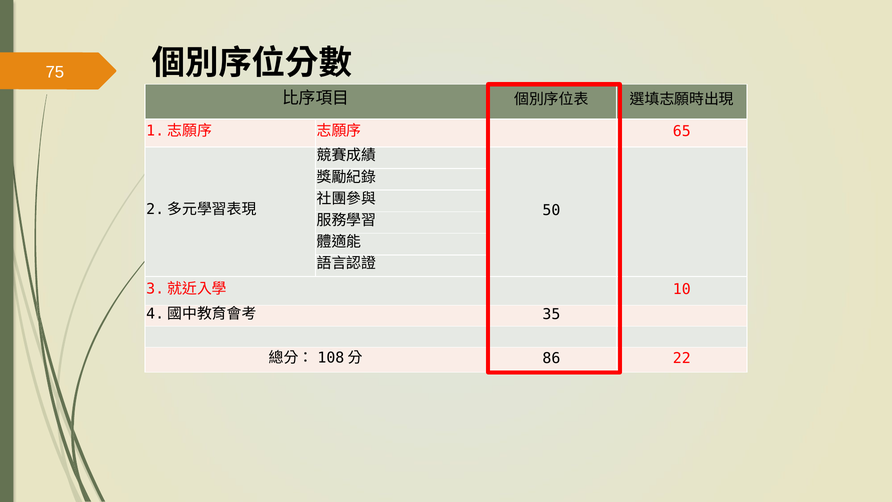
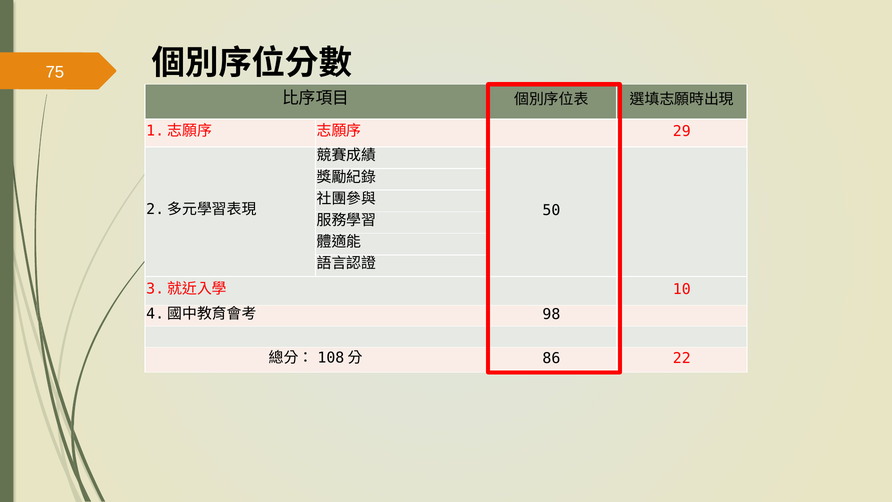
65: 65 -> 29
35: 35 -> 98
